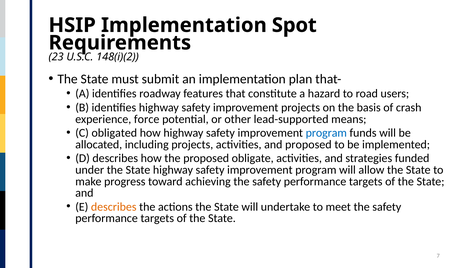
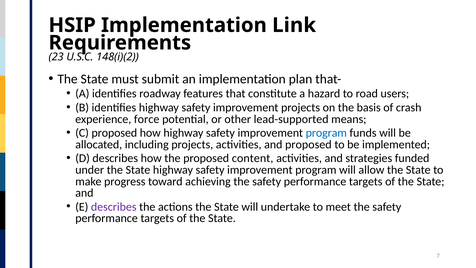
Spot: Spot -> Link
C obligated: obligated -> proposed
obligate: obligate -> content
describes at (114, 207) colour: orange -> purple
